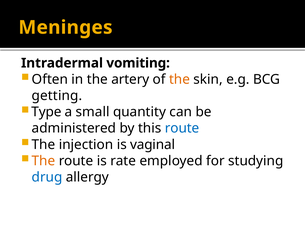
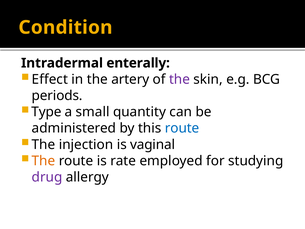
Meninges: Meninges -> Condition
vomiting: vomiting -> enterally
Often: Often -> Effect
the at (179, 79) colour: orange -> purple
getting: getting -> periods
drug colour: blue -> purple
